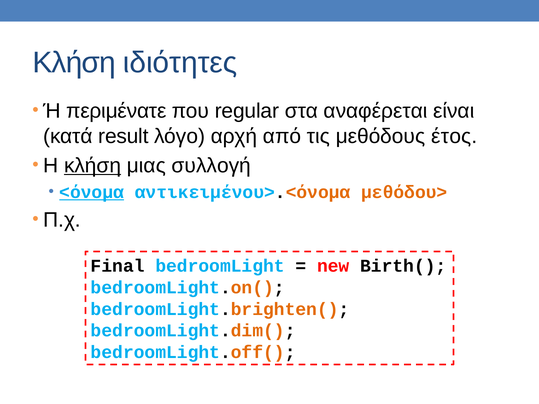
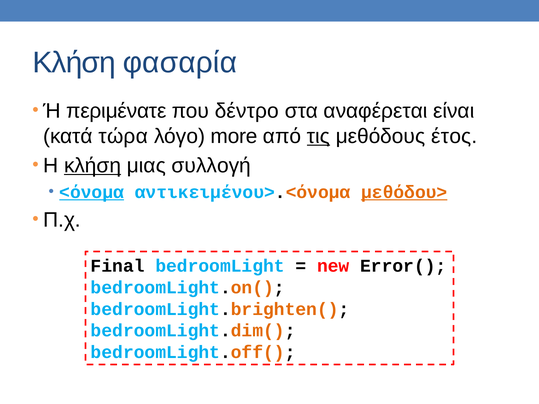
ιδιότητες: ιδιότητες -> φασαρία
regular: regular -> δέντρο
result: result -> τώρα
αρχή: αρχή -> more
τις underline: none -> present
μεθόδου> underline: none -> present
Birth(: Birth( -> Error(
